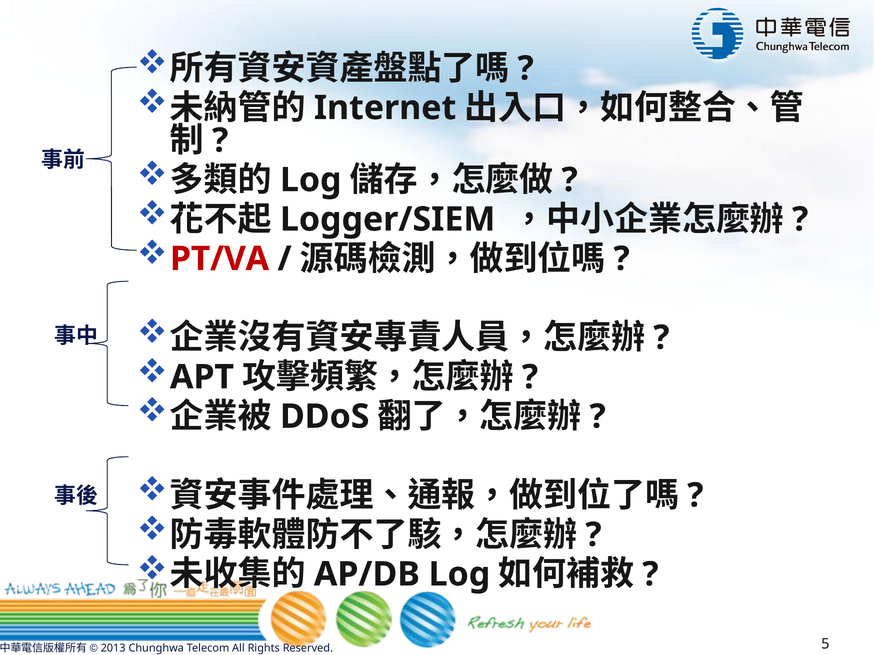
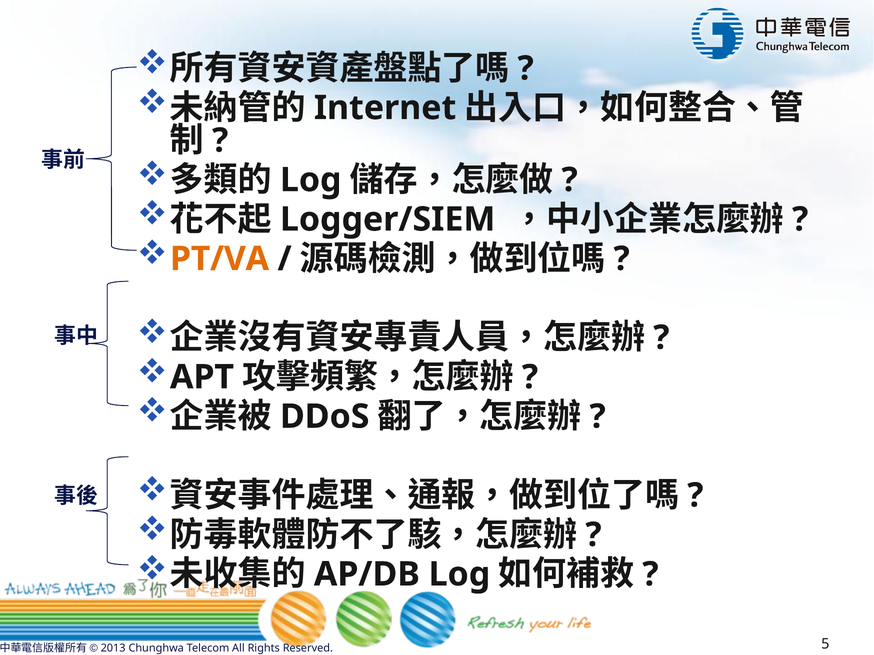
PT/VA colour: red -> orange
